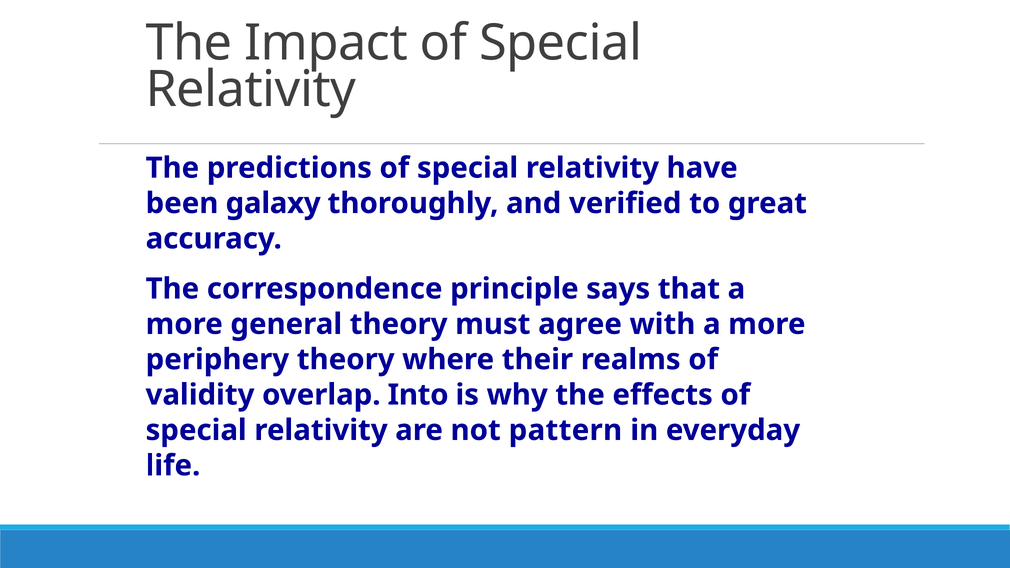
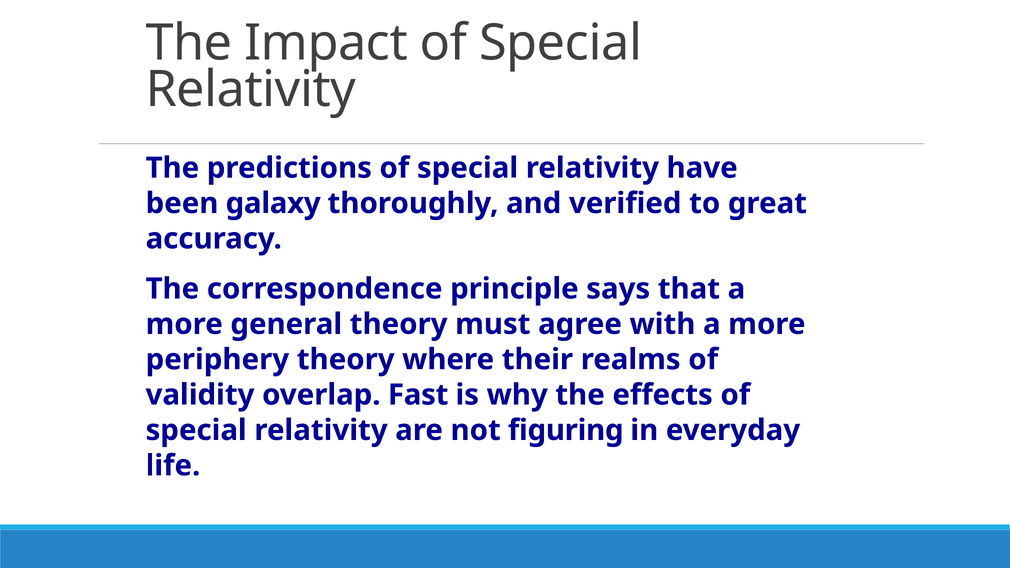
Into: Into -> Fast
pattern: pattern -> figuring
